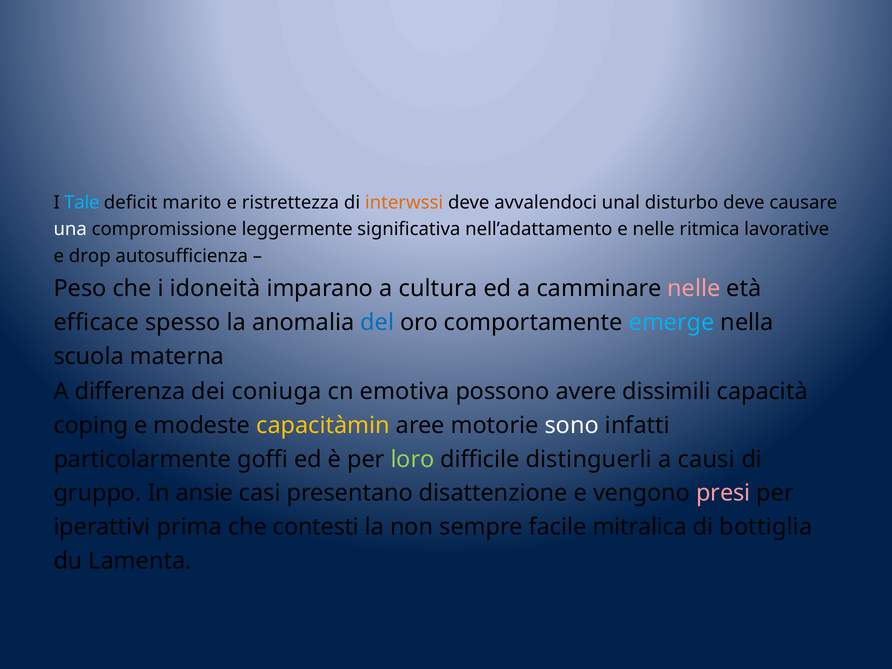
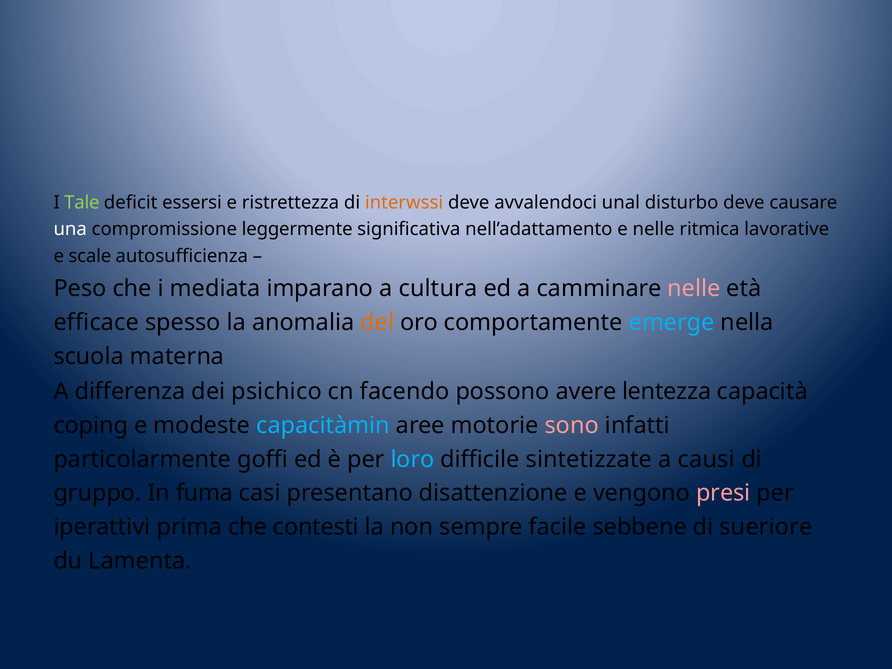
Tale colour: light blue -> light green
marito: marito -> essersi
drop: drop -> scale
idoneità: idoneità -> mediata
del colour: blue -> orange
coniuga: coniuga -> psichico
emotiva: emotiva -> facendo
dissimili: dissimili -> lentezza
capacitàmin colour: yellow -> light blue
sono colour: white -> pink
loro colour: light green -> light blue
distinguerli: distinguerli -> sintetizzate
ansie: ansie -> fuma
mitralica: mitralica -> sebbene
bottiglia: bottiglia -> sueriore
